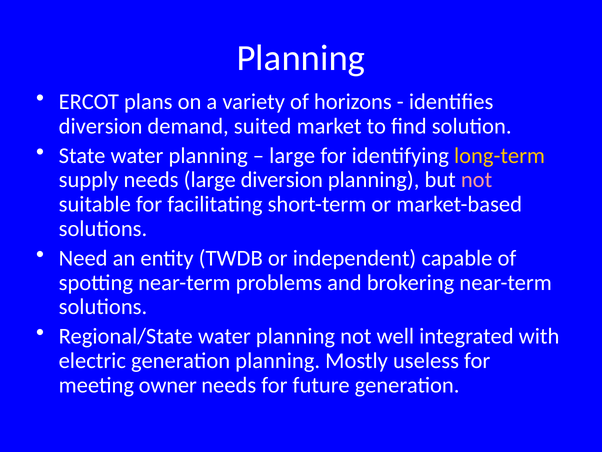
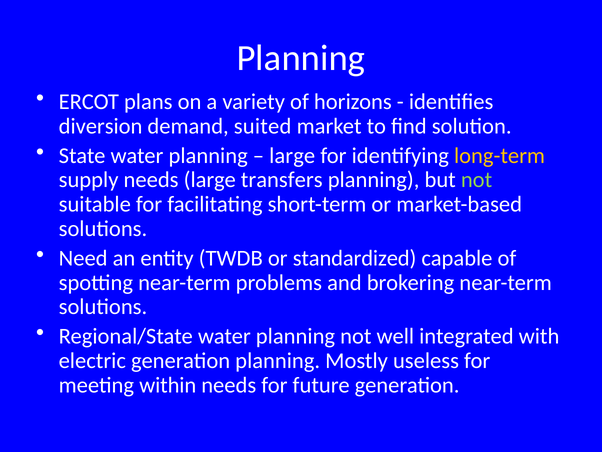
large diversion: diversion -> transfers
not at (477, 180) colour: pink -> light green
independent: independent -> standardized
owner: owner -> within
